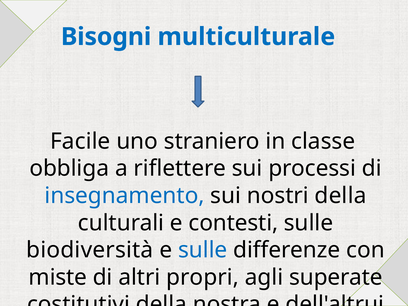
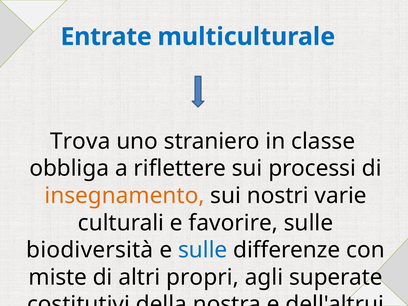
Bisogni: Bisogni -> Entrate
Facile: Facile -> Trova
insegnamento colour: blue -> orange
nostri della: della -> varie
contesti: contesti -> favorire
